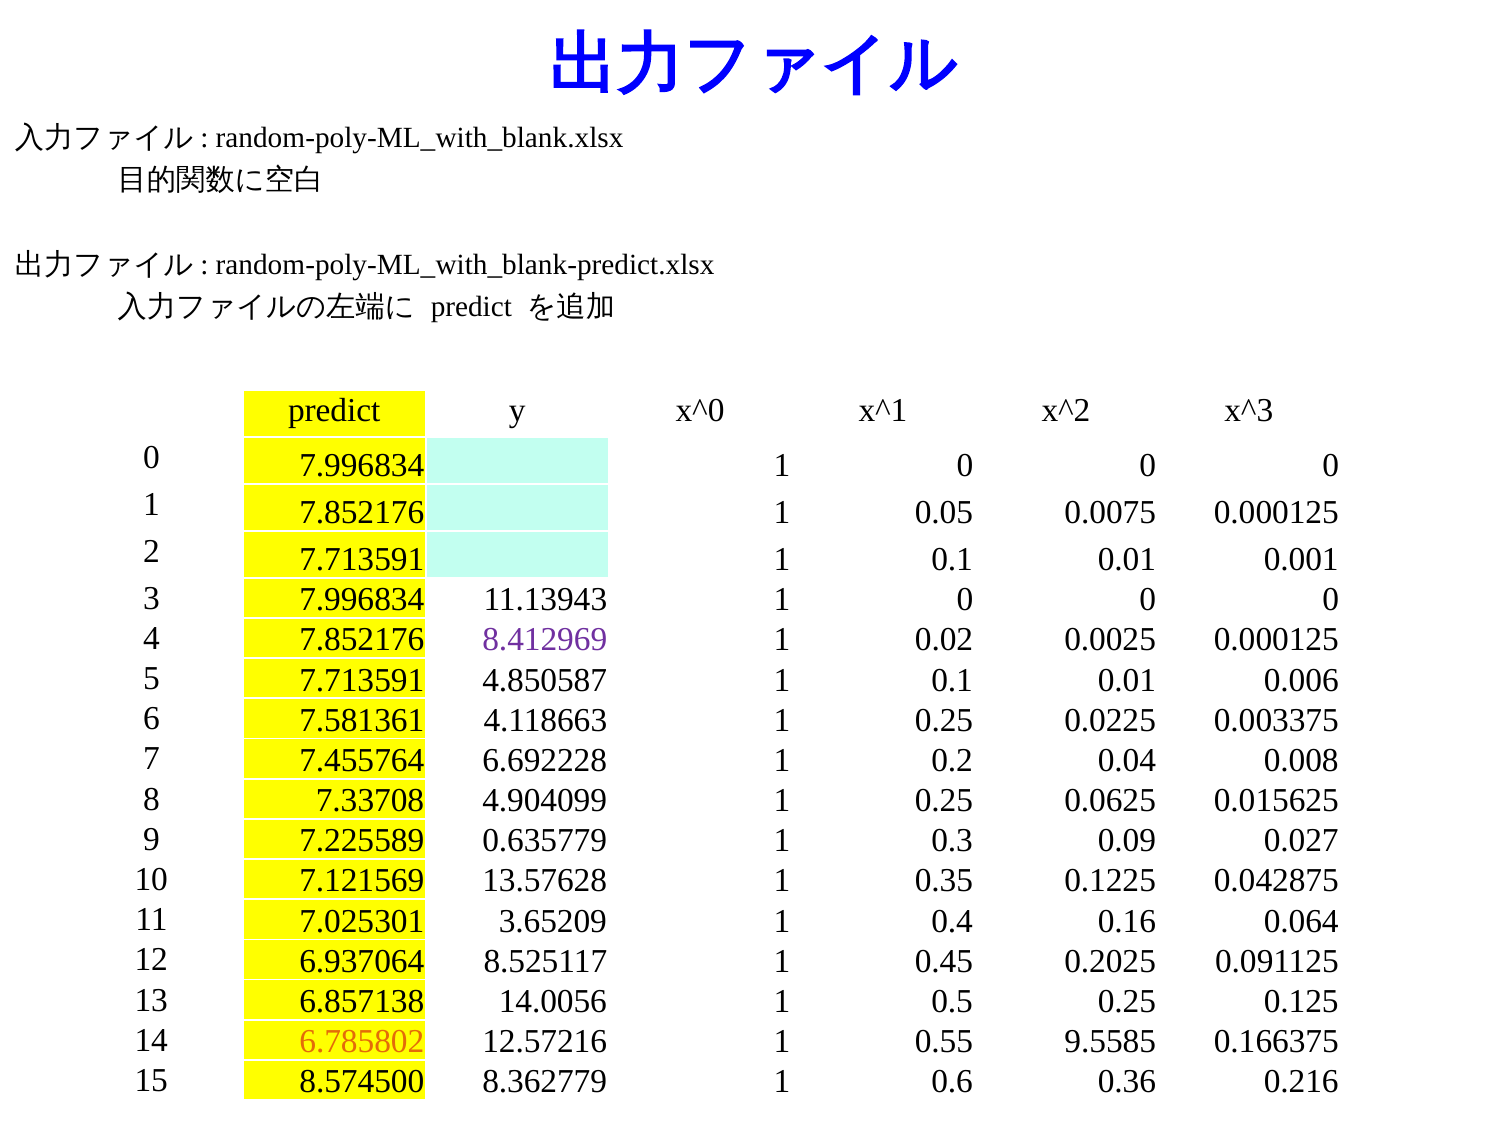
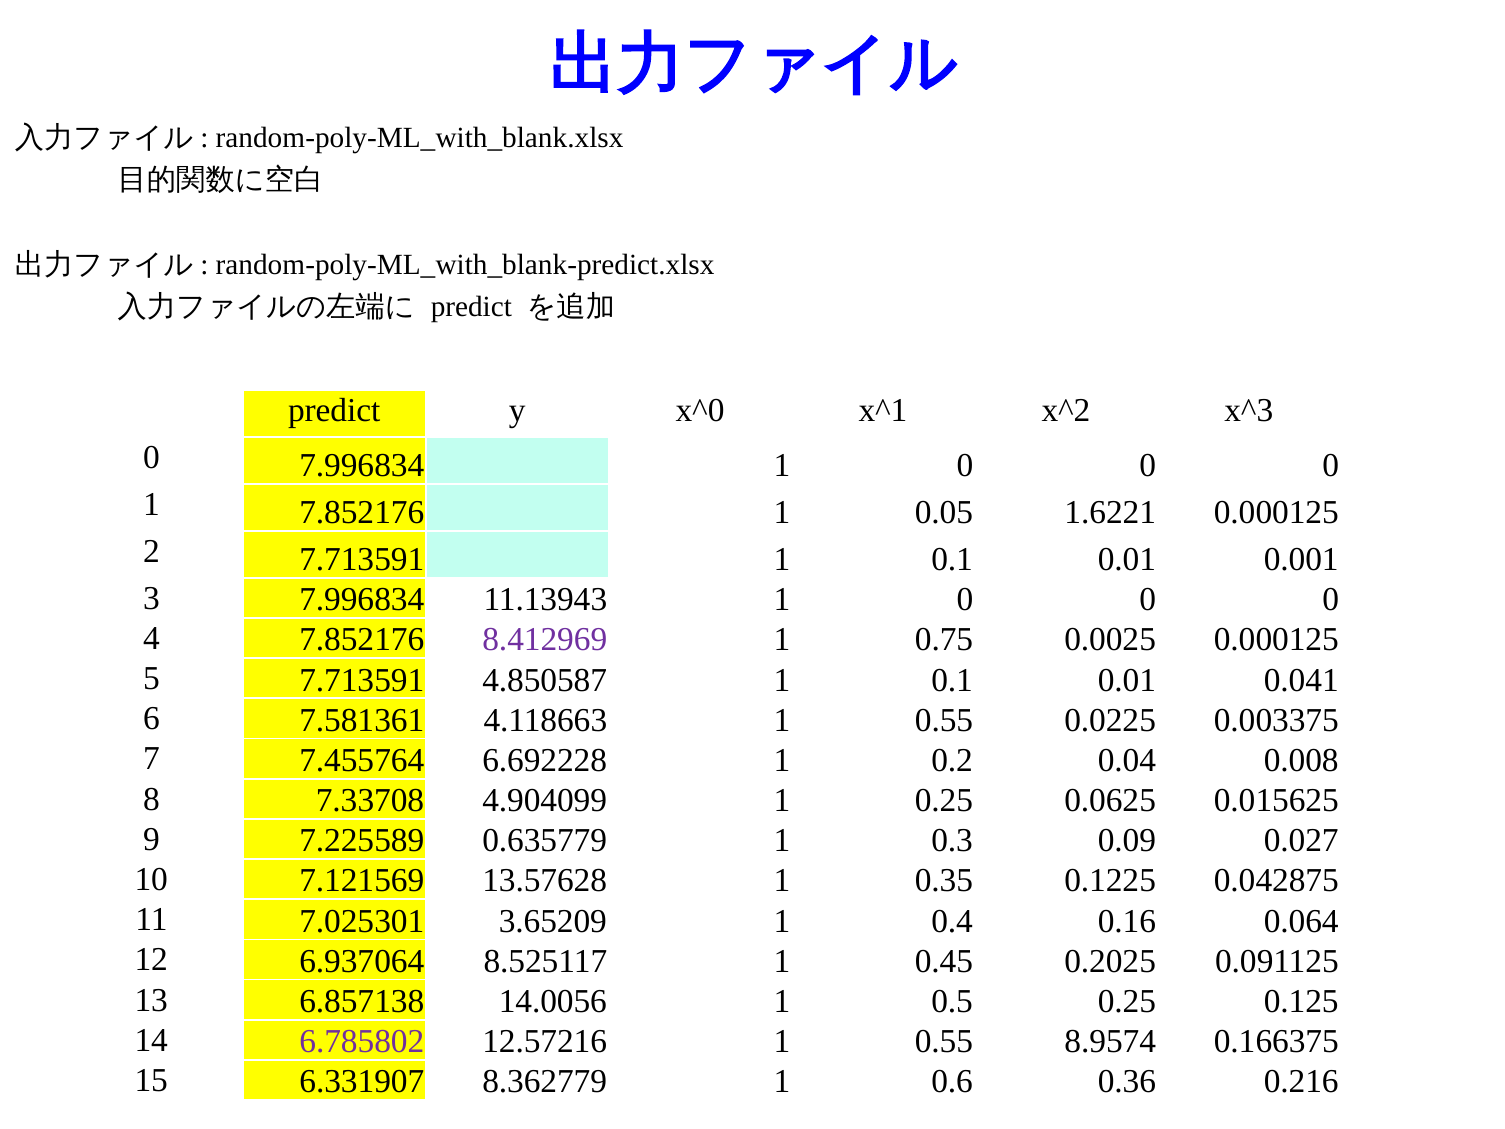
0.0075: 0.0075 -> 1.6221
0.02: 0.02 -> 0.75
0.006: 0.006 -> 0.041
4.118663 1 0.25: 0.25 -> 0.55
6.785802 colour: orange -> purple
9.5585: 9.5585 -> 8.9574
8.574500: 8.574500 -> 6.331907
